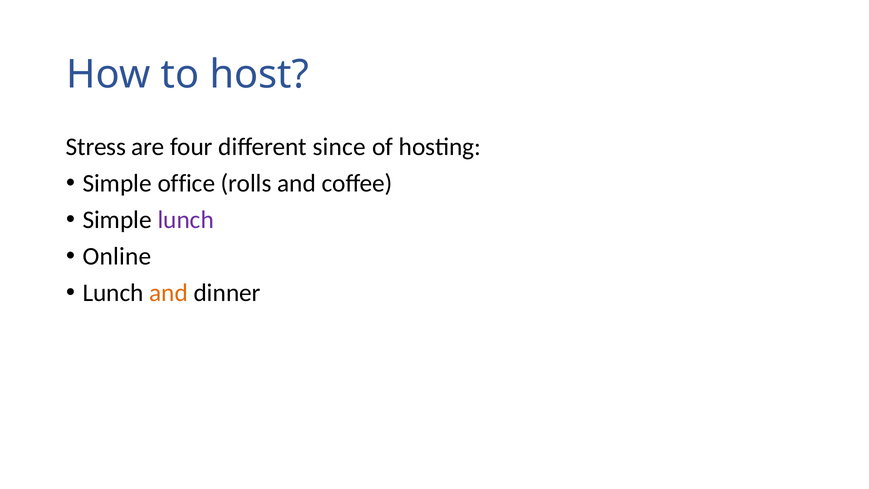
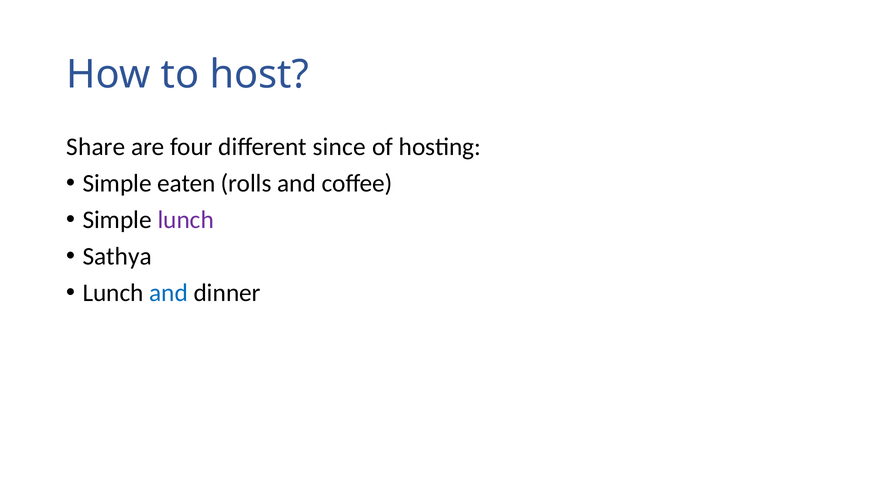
Stress: Stress -> Share
office: office -> eaten
Online: Online -> Sathya
and at (169, 293) colour: orange -> blue
